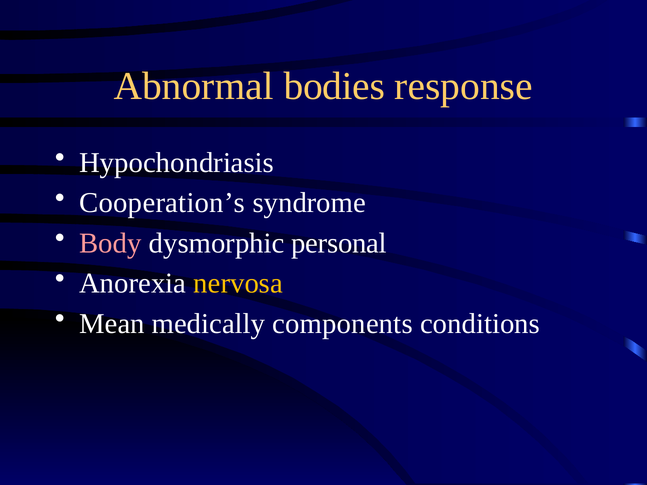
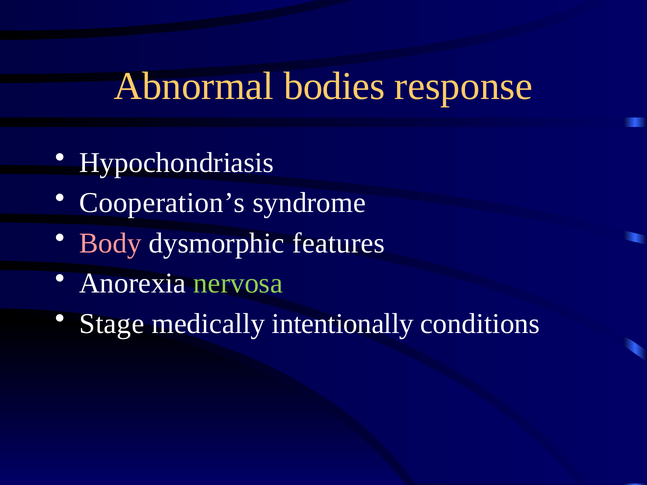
personal: personal -> features
nervosa colour: yellow -> light green
Mean: Mean -> Stage
components: components -> intentionally
